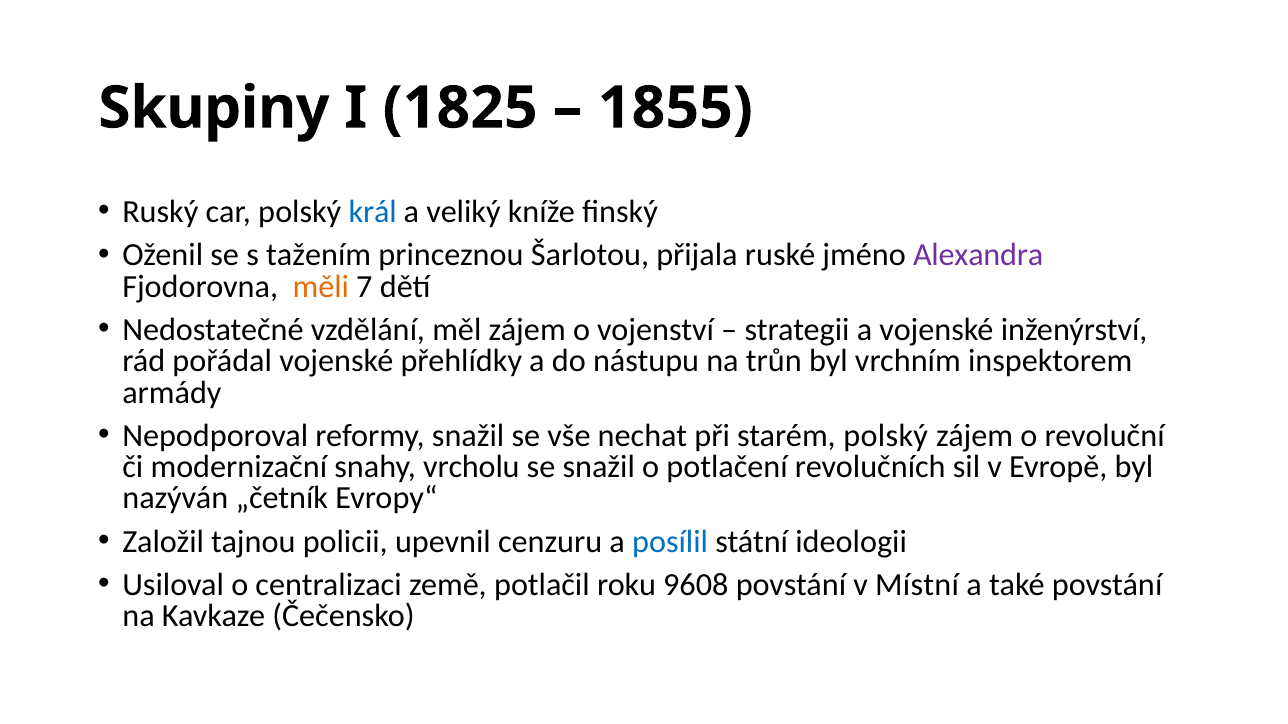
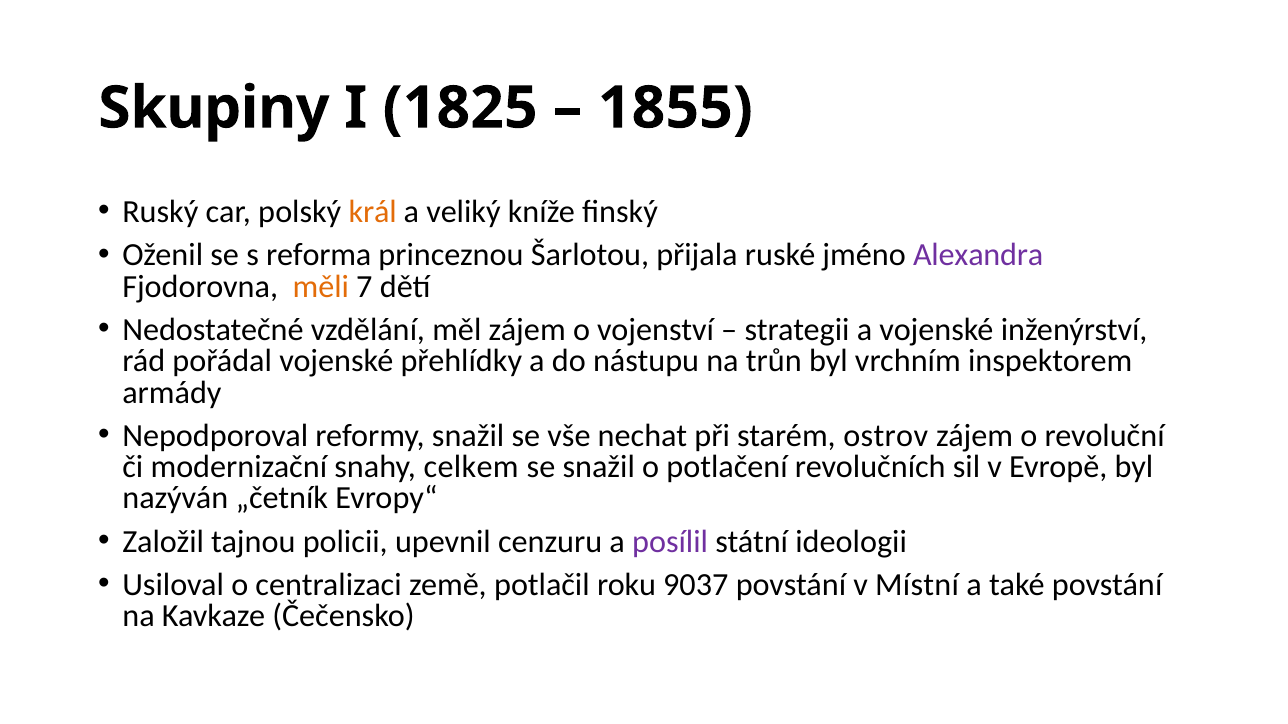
král colour: blue -> orange
tažením: tažením -> reforma
starém polský: polský -> ostrov
vrcholu: vrcholu -> celkem
posílil colour: blue -> purple
9608: 9608 -> 9037
